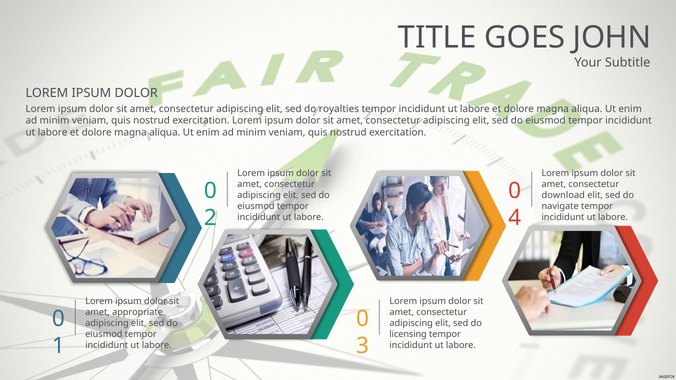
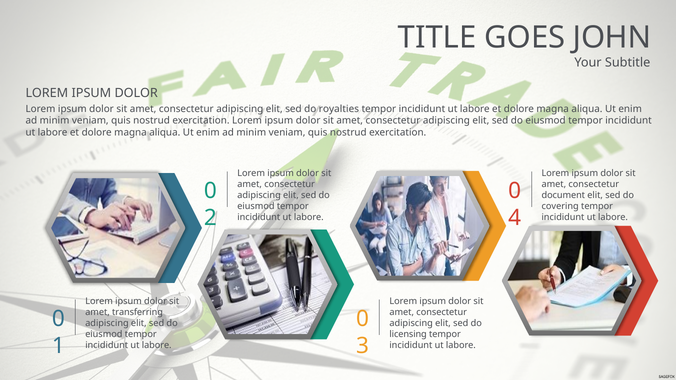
download: download -> document
navigate: navigate -> covering
appropriate: appropriate -> transferring
